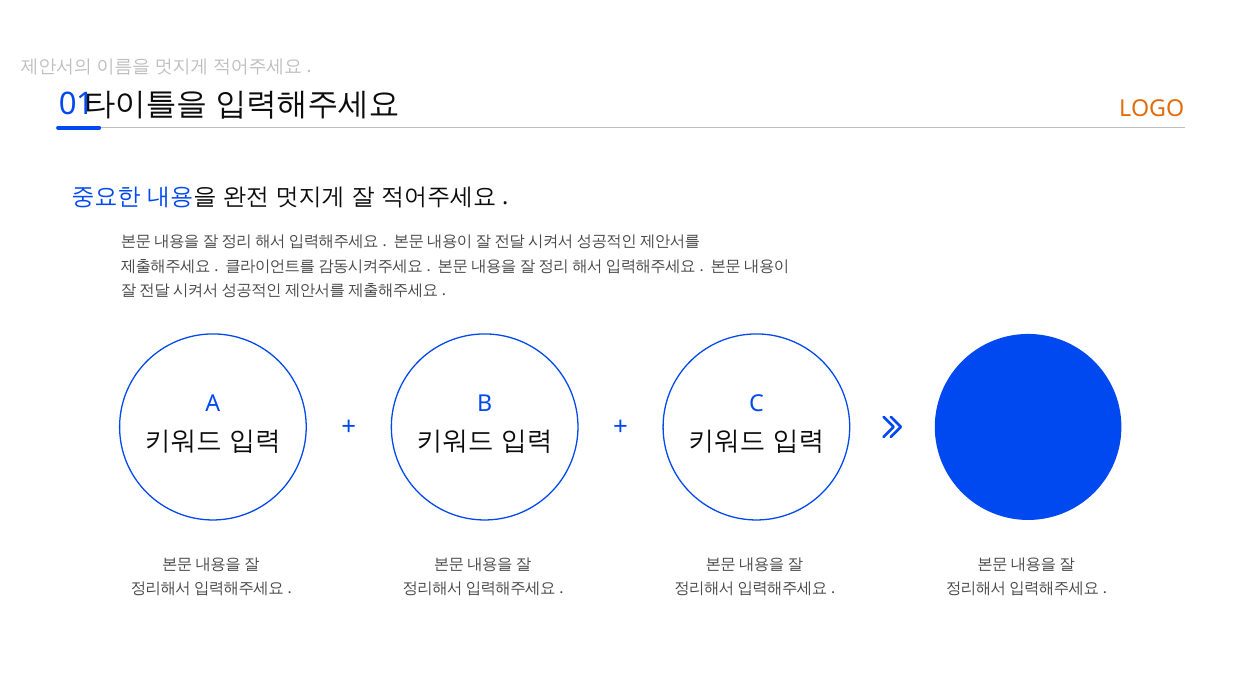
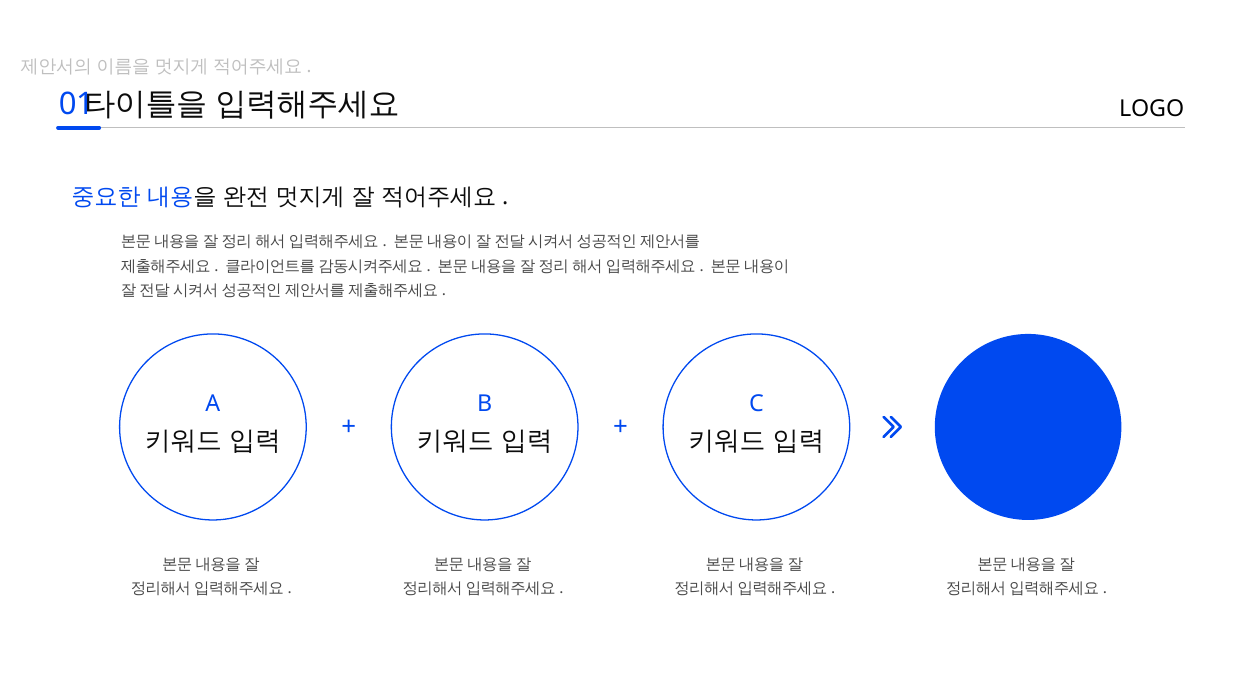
LOGO colour: orange -> black
